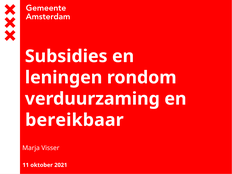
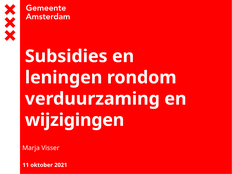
bereikbaar: bereikbaar -> wijzigingen
